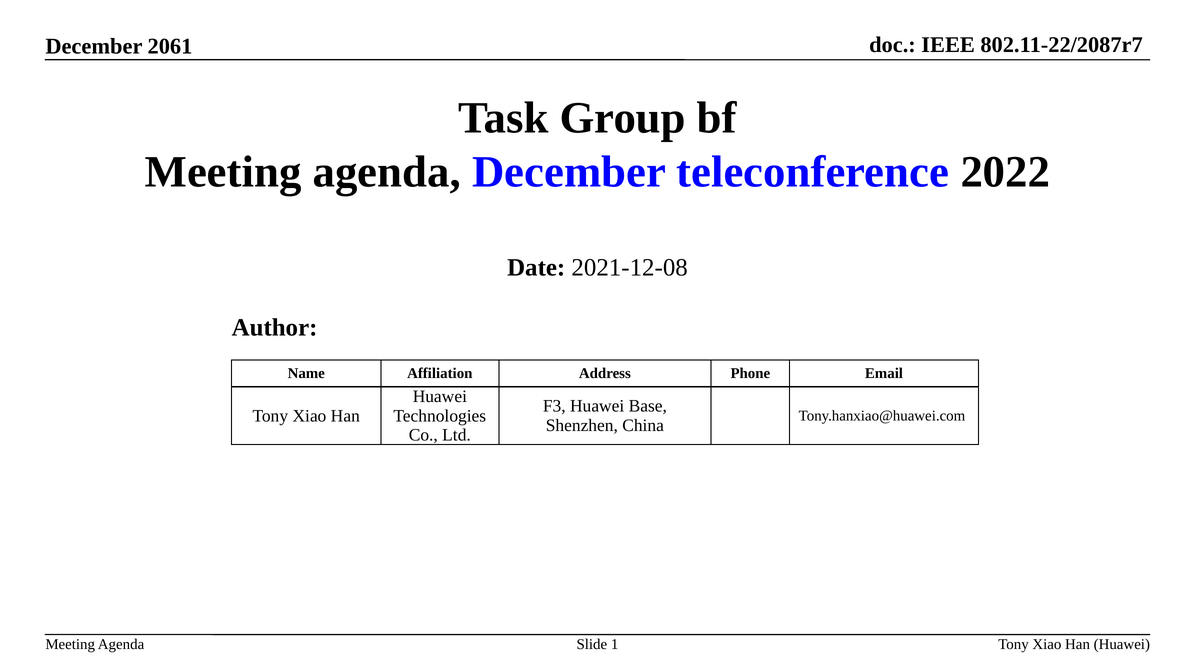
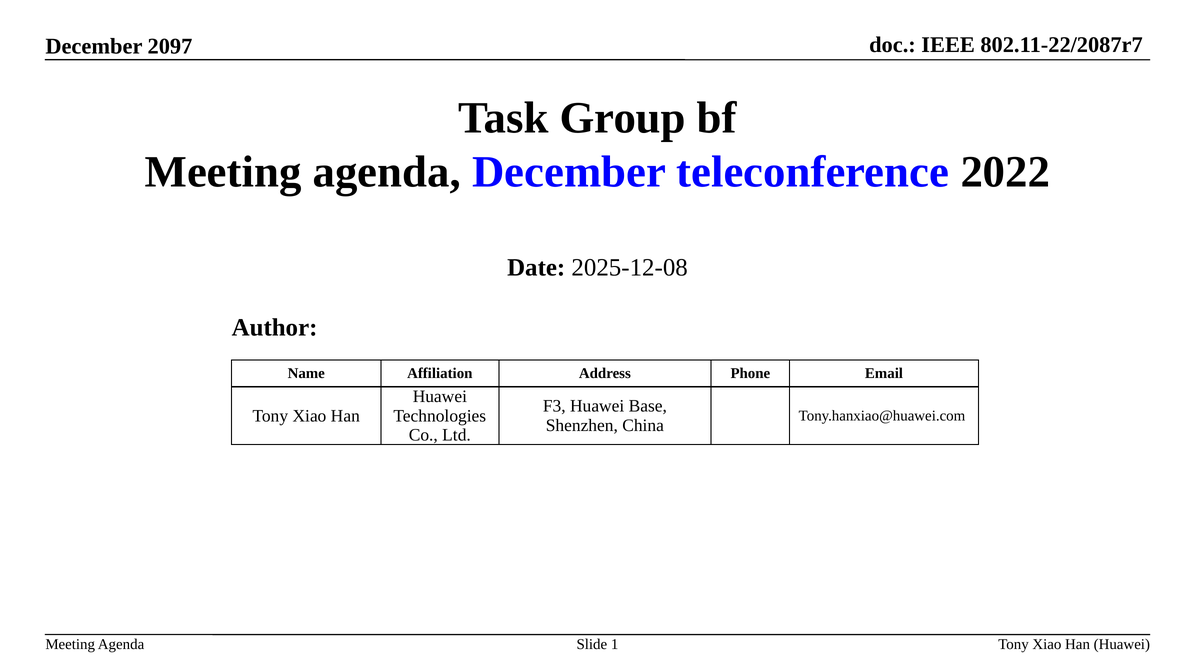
2061: 2061 -> 2097
2021-12-08: 2021-12-08 -> 2025-12-08
